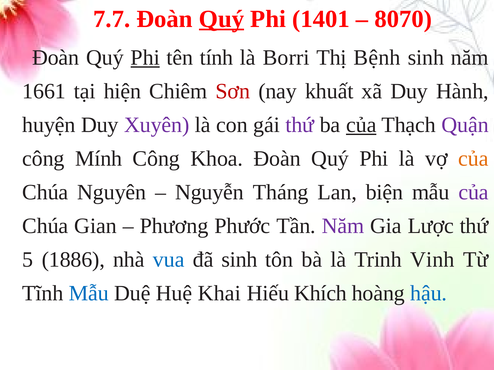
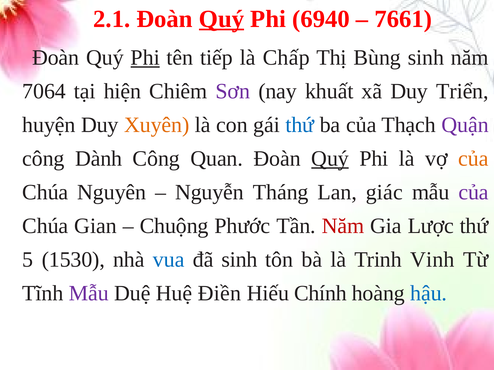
7.7: 7.7 -> 2.1
1401: 1401 -> 6940
8070: 8070 -> 7661
tính: tính -> tiếp
Borri: Borri -> Chấp
Bệnh: Bệnh -> Bùng
1661: 1661 -> 7064
Sơn colour: red -> purple
Hành: Hành -> Triển
Xuyên colour: purple -> orange
thứ at (300, 125) colour: purple -> blue
của at (361, 125) underline: present -> none
Mính: Mính -> Dành
Khoa: Khoa -> Quan
Quý at (330, 159) underline: none -> present
biện: biện -> giác
Phương: Phương -> Chuộng
Năm at (343, 226) colour: purple -> red
1886: 1886 -> 1530
Mẫu at (89, 294) colour: blue -> purple
Khai: Khai -> Điền
Khích: Khích -> Chính
